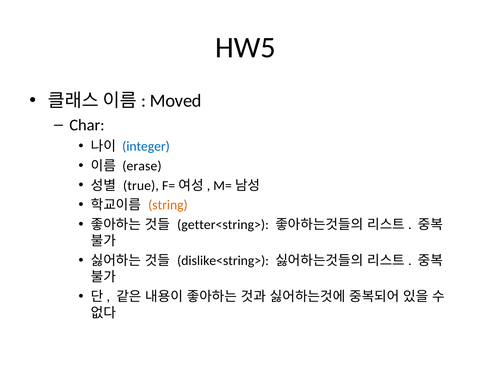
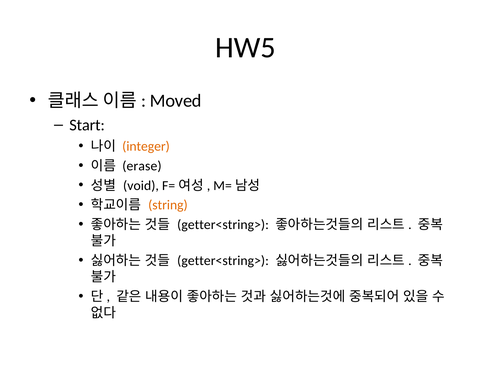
Char: Char -> Start
integer colour: blue -> orange
true: true -> void
dislike<string> at (223, 261): dislike<string> -> getter<string>
